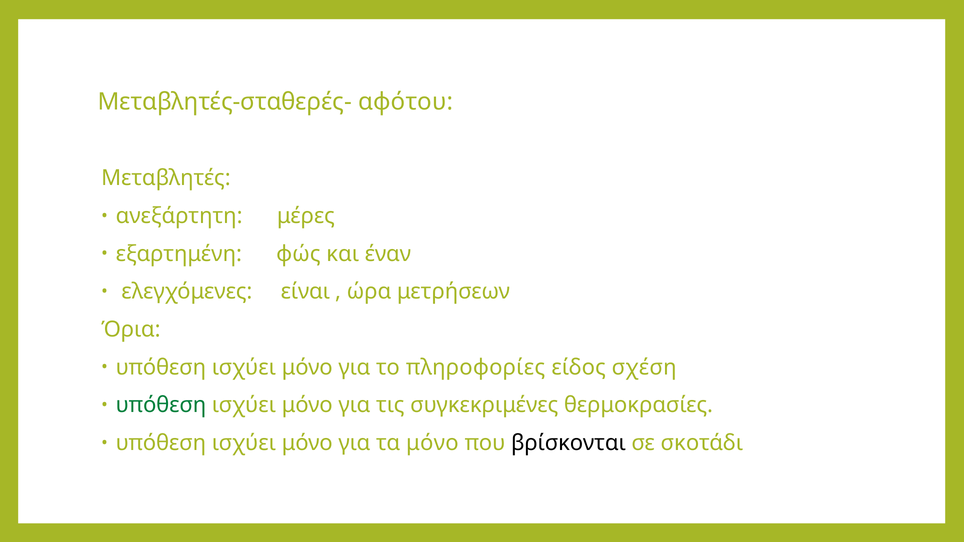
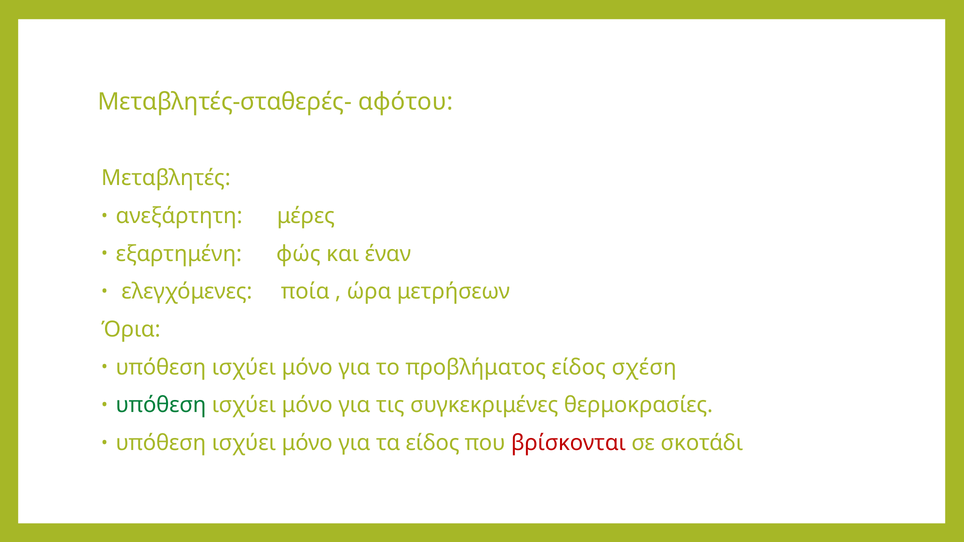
είναι: είναι -> ποία
πληροφορίες: πληροφορίες -> προβλήματος
τα μόνο: μόνο -> είδος
βρίσκονται colour: black -> red
